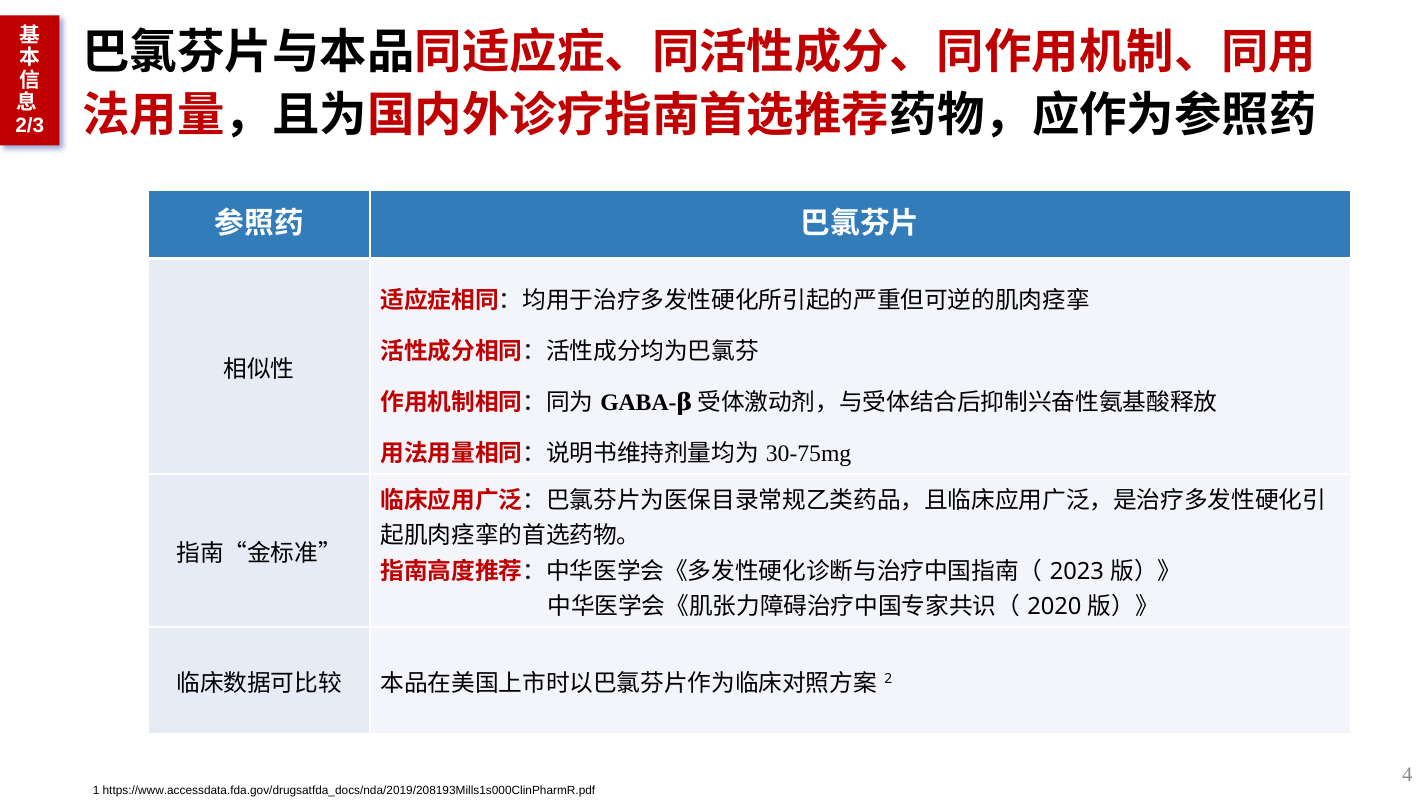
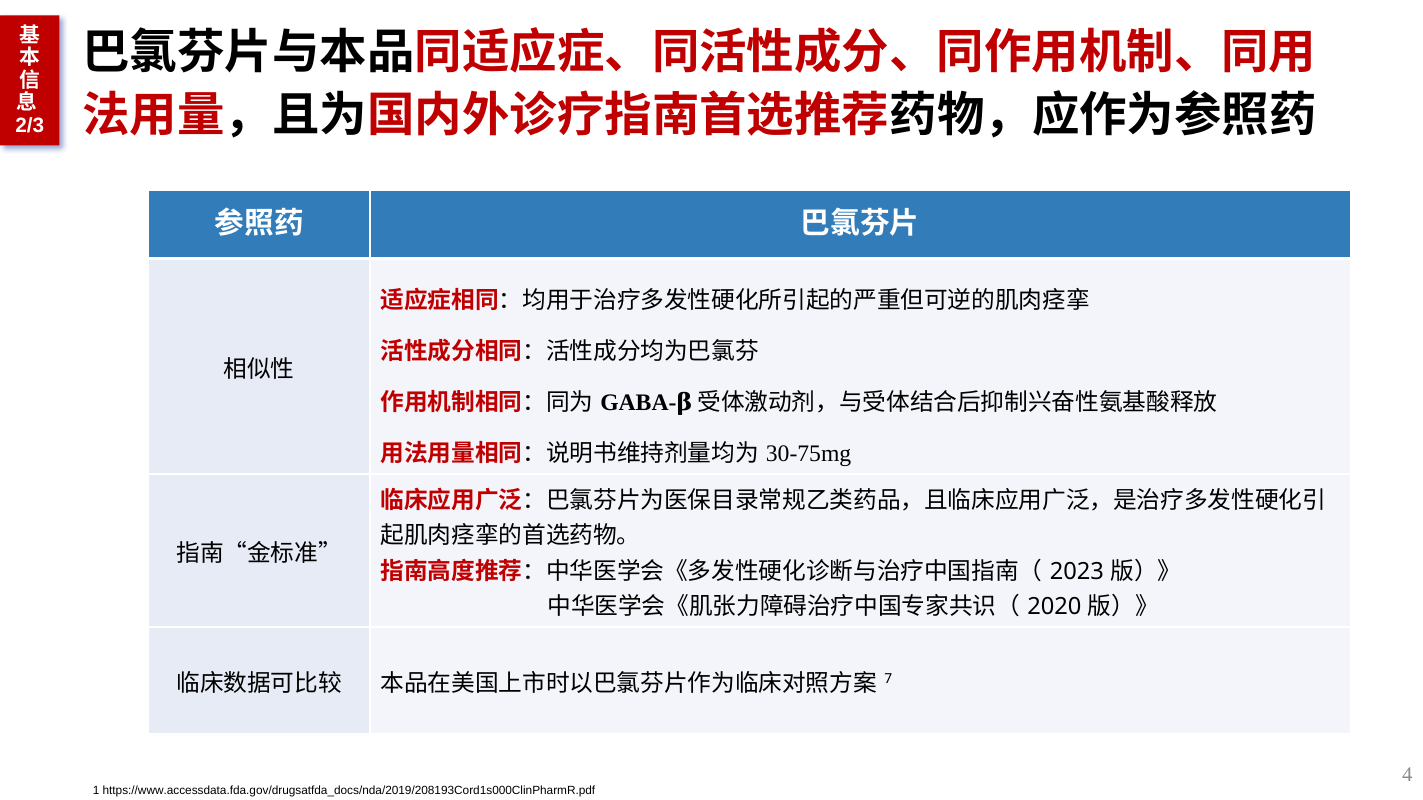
2: 2 -> 7
https://www.accessdata.fda.gov/drugsatfda_docs/nda/2019/208193Mills1s000ClinPharmR.pdf: https://www.accessdata.fda.gov/drugsatfda_docs/nda/2019/208193Mills1s000ClinPharmR.pdf -> https://www.accessdata.fda.gov/drugsatfda_docs/nda/2019/208193Cord1s000ClinPharmR.pdf
